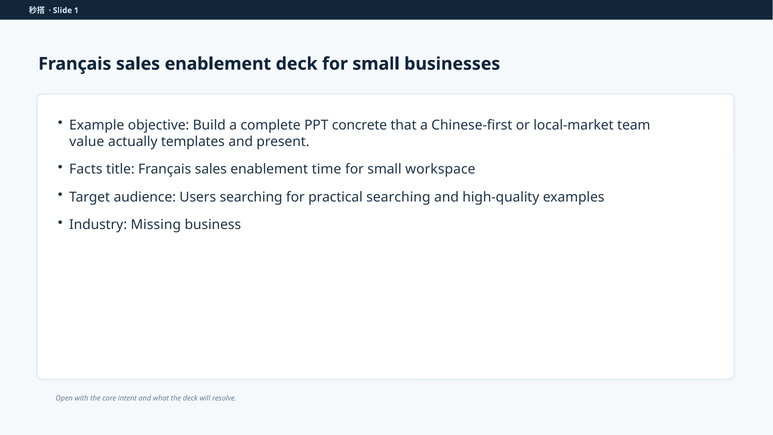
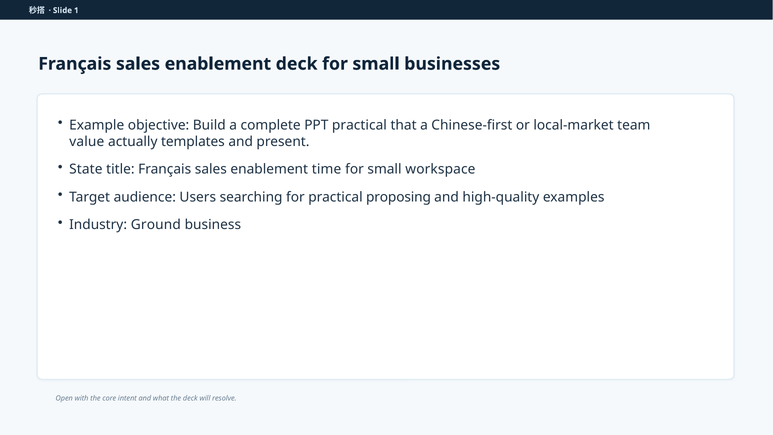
PPT concrete: concrete -> practical
Facts: Facts -> State
practical searching: searching -> proposing
Missing: Missing -> Ground
